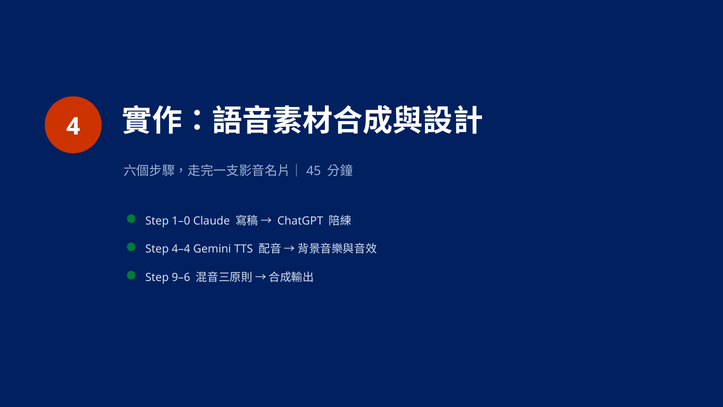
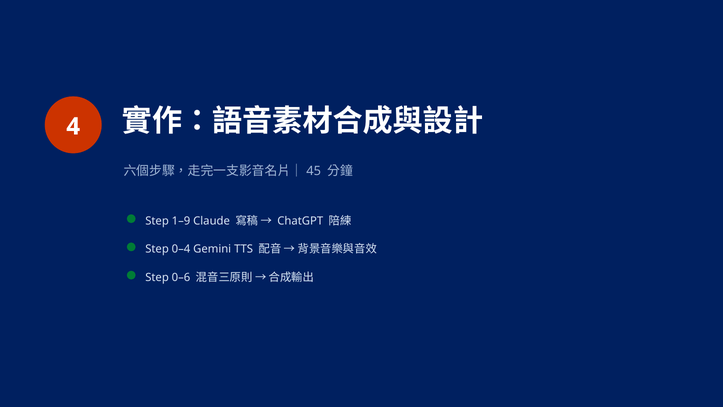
1–0: 1–0 -> 1–9
4–4: 4–4 -> 0–4
9–6: 9–6 -> 0–6
